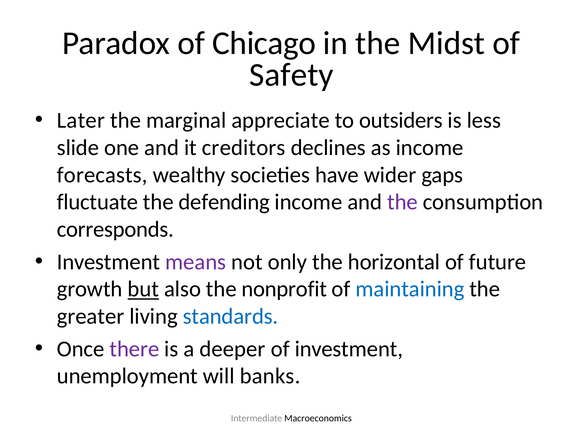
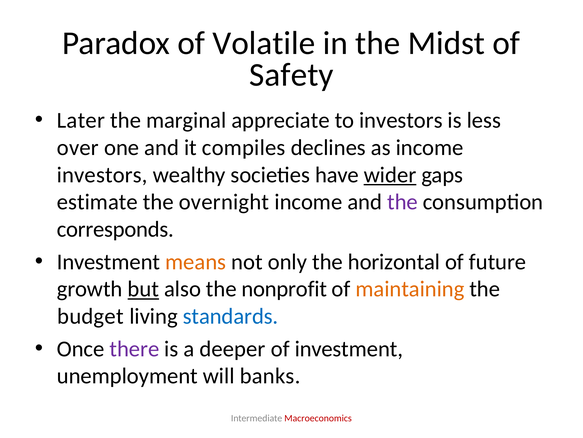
Chicago: Chicago -> Volatile
to outsiders: outsiders -> investors
slide: slide -> over
creditors: creditors -> compiles
forecasts at (102, 175): forecasts -> investors
wider underline: none -> present
fluctuate: fluctuate -> estimate
defending: defending -> overnight
means colour: purple -> orange
maintaining colour: blue -> orange
greater: greater -> budget
Macroeconomics colour: black -> red
